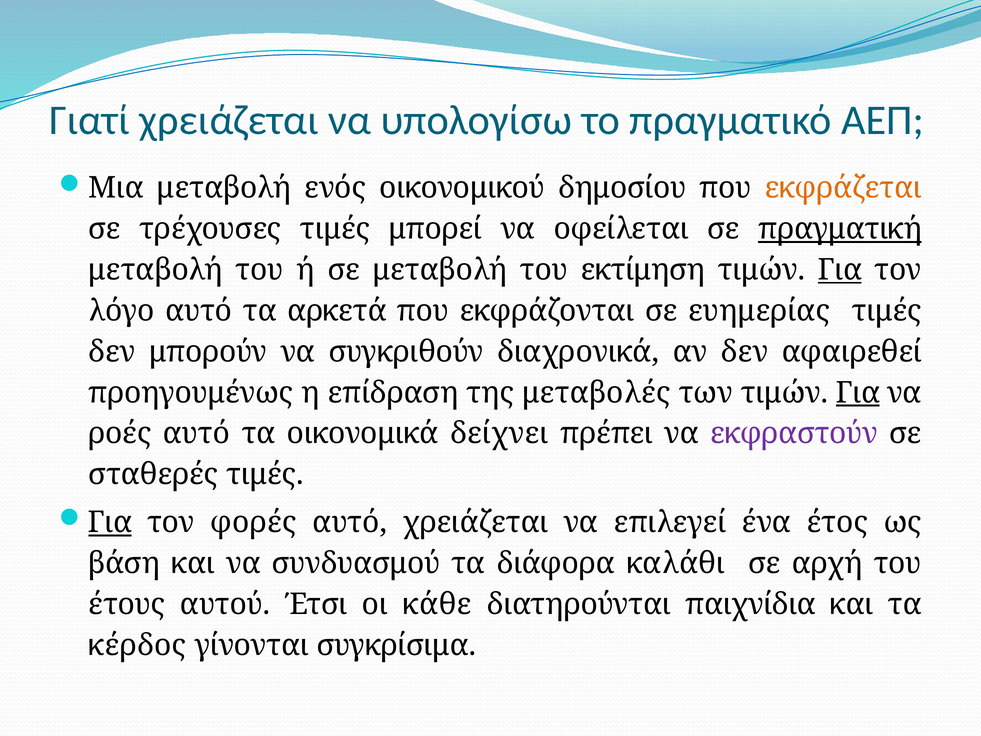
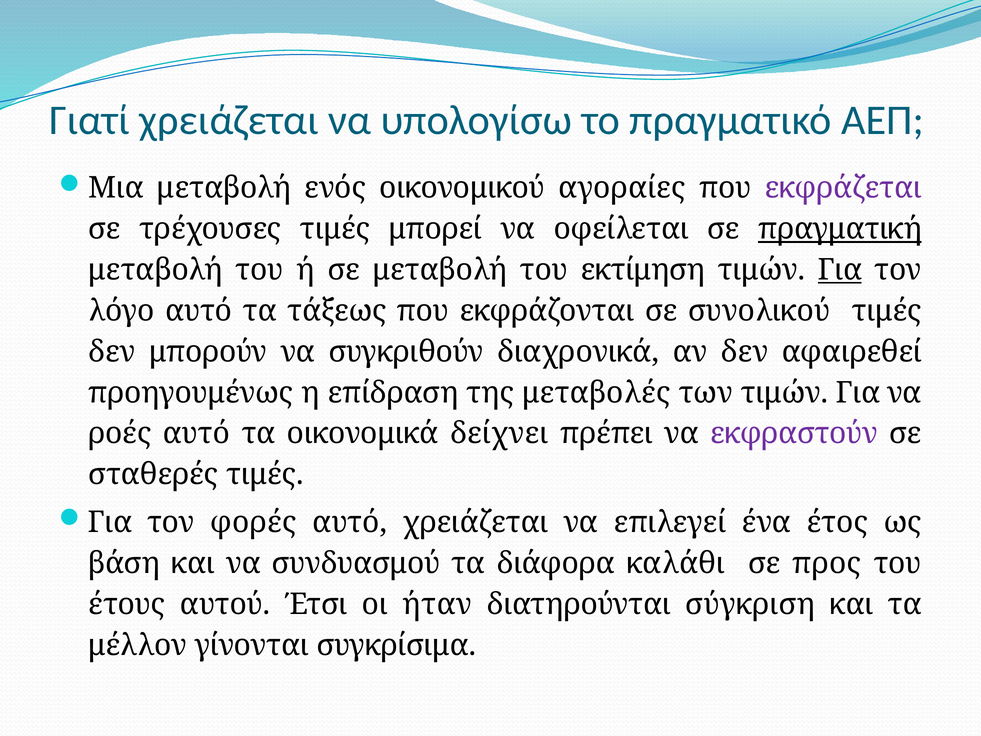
δημοσίου: δημοσίου -> αγοραίες
εκφράζεται colour: orange -> purple
αρκετά: αρκετά -> τάξεως
ευημερίας: ευημερίας -> συνολικού
Για at (858, 393) underline: present -> none
Για at (110, 522) underline: present -> none
αρχή: αρχή -> προς
κάθε: κάθε -> ήταν
παιχνίδια: παιχνίδια -> σύγκριση
κέρδος: κέρδος -> μέλλον
